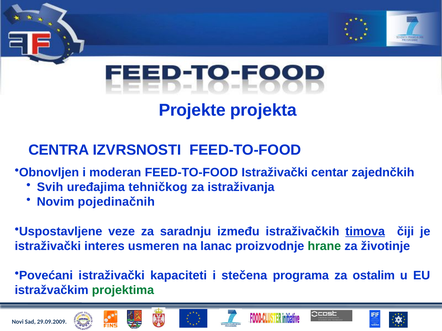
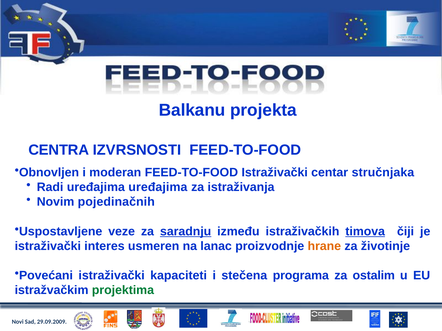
Projekte: Projekte -> Balkanu
zajednčkih: zajednčkih -> stručnjaka
Svih: Svih -> Radi
uređajima tehničkog: tehničkog -> uređajima
saradnju underline: none -> present
hrane colour: green -> orange
